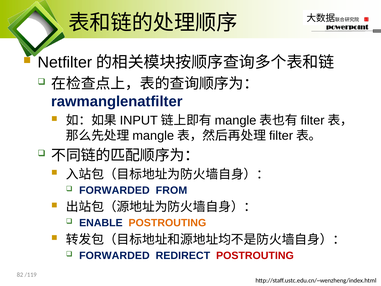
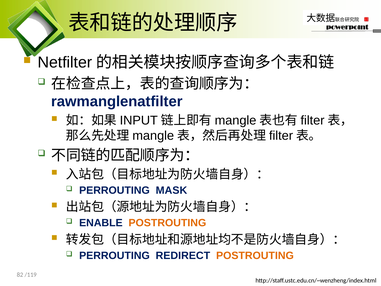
FORWARDED at (114, 190): FORWARDED -> PERROUTING
FROM: FROM -> MASK
FORWARDED at (114, 255): FORWARDED -> PERROUTING
POSTROUTING at (255, 255) colour: red -> orange
